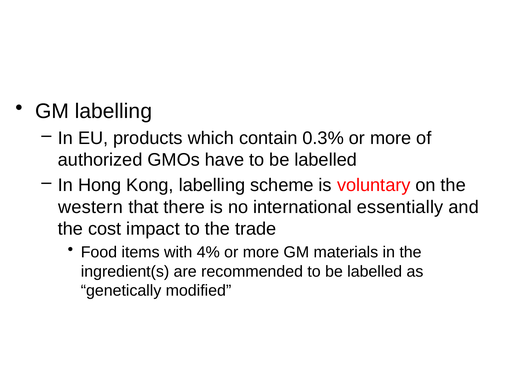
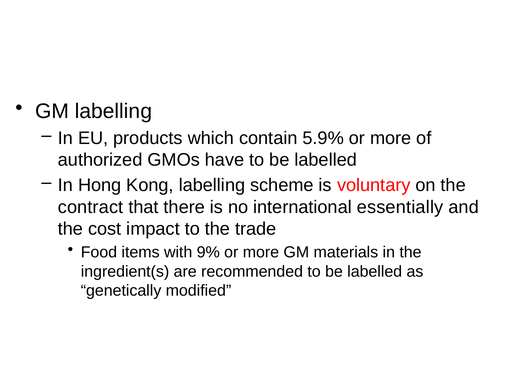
0.3%: 0.3% -> 5.9%
western: western -> contract
4%: 4% -> 9%
